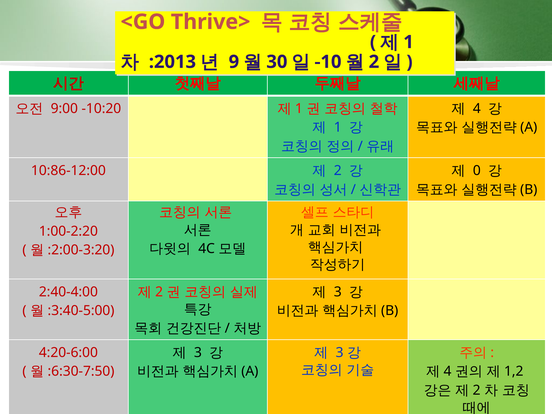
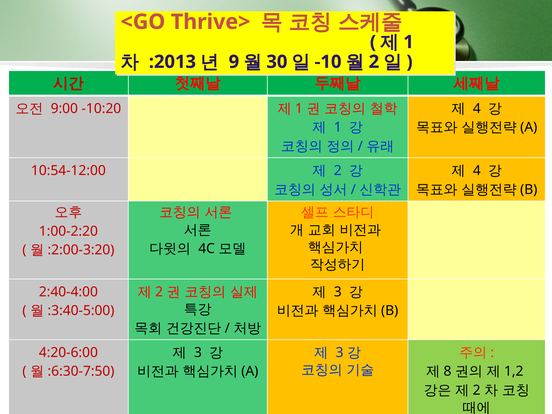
0 at (477, 171): 0 -> 4
10:86-12:00: 10:86-12:00 -> 10:54-12:00
4 at (447, 371): 4 -> 8
